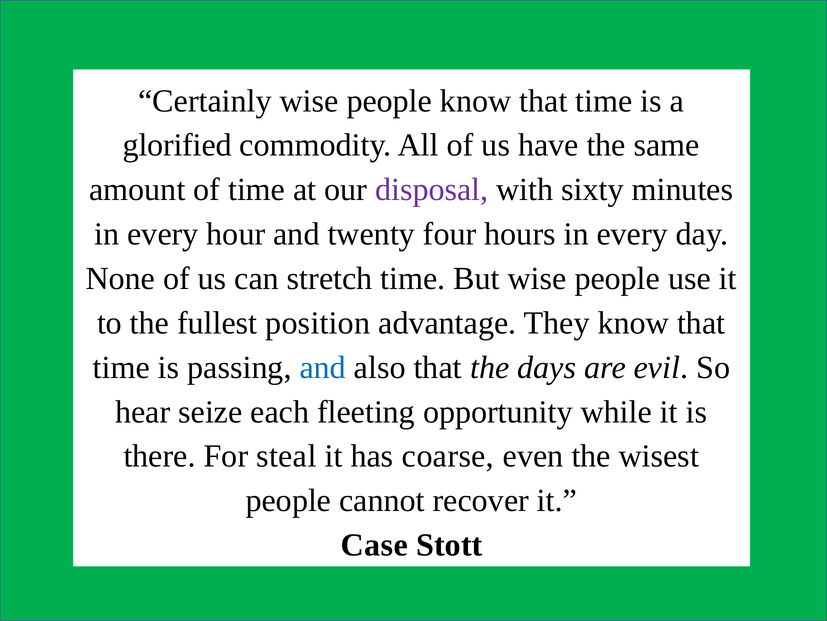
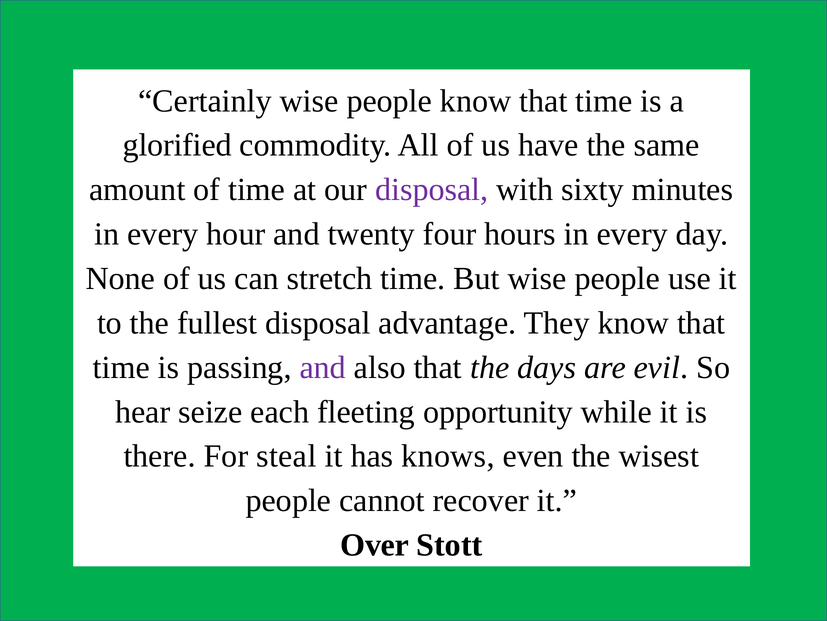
fullest position: position -> disposal
and at (323, 367) colour: blue -> purple
coarse: coarse -> knows
Case: Case -> Over
